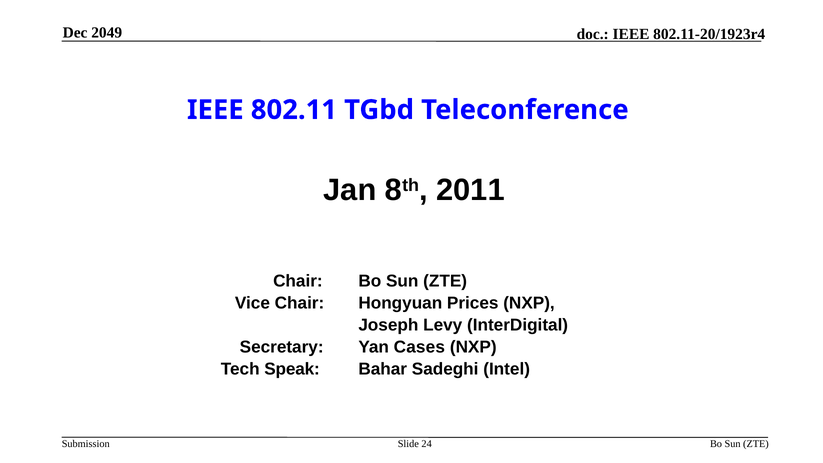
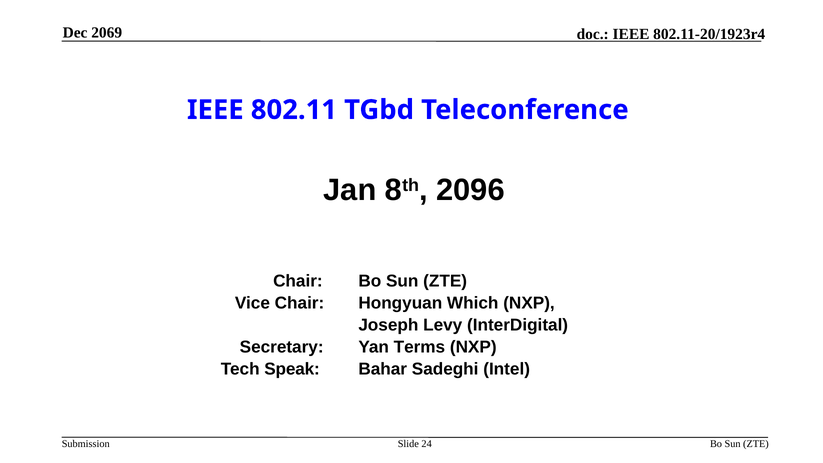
2049: 2049 -> 2069
2011: 2011 -> 2096
Prices: Prices -> Which
Cases: Cases -> Terms
